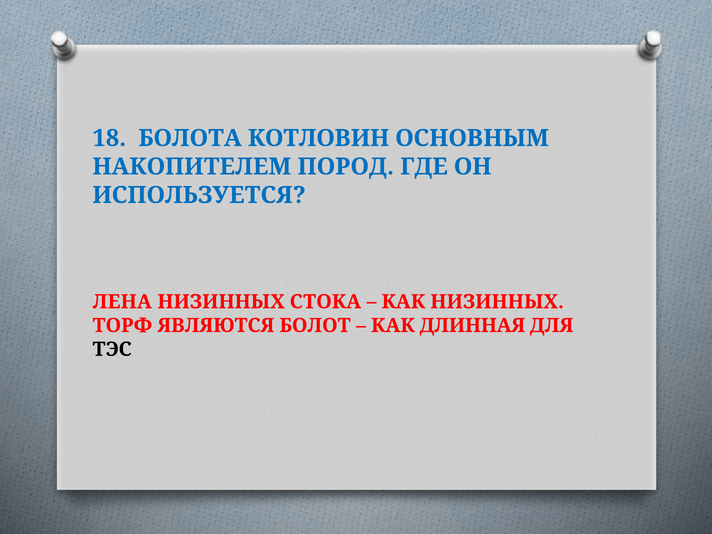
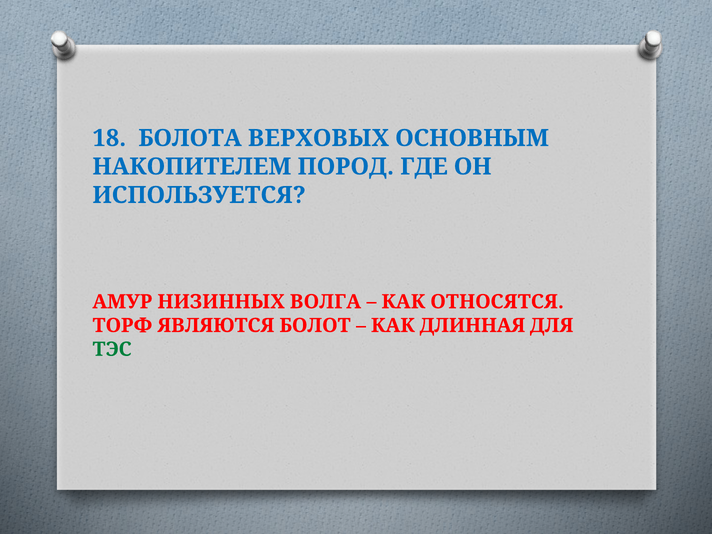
КОТЛОВИН: КОТЛОВИН -> ВЕРХОВЫХ
ЛЕНА: ЛЕНА -> АМУР
СТОКА: СТОКА -> ВОЛГА
КАК НИЗИННЫХ: НИЗИННЫХ -> ОТНОСЯТСЯ
ТЭС colour: black -> green
